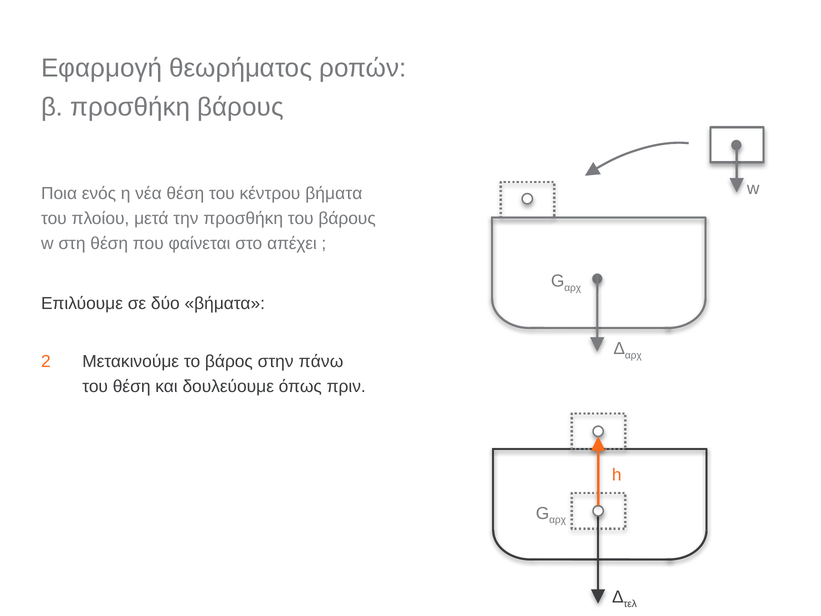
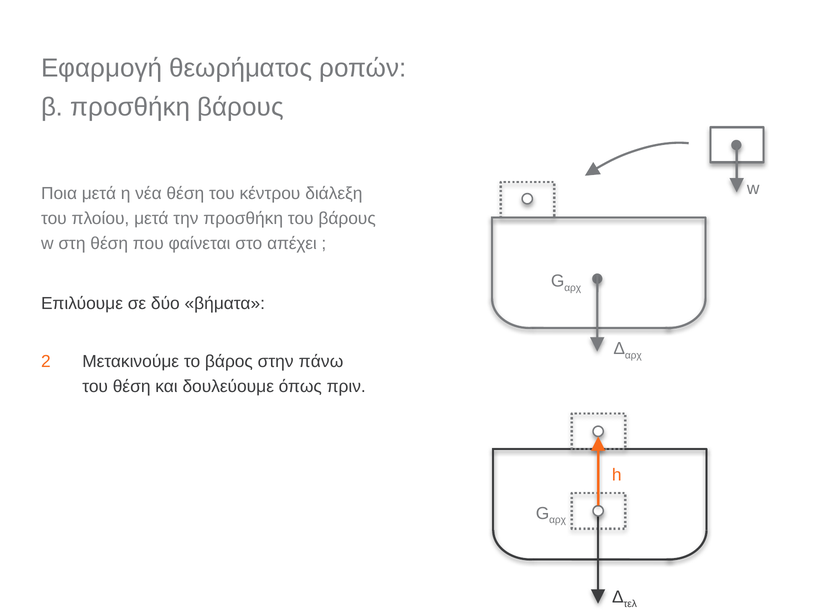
Ποια ενός: ενός -> μετά
κέντρου βήματα: βήματα -> διάλεξη
